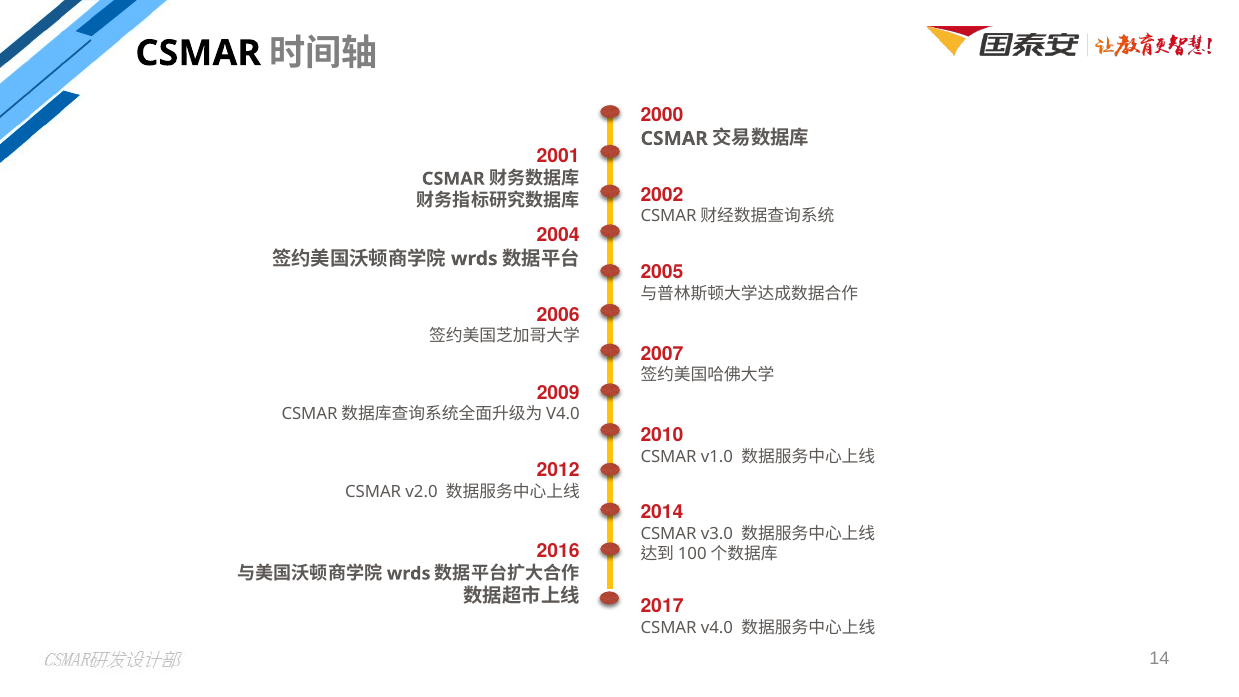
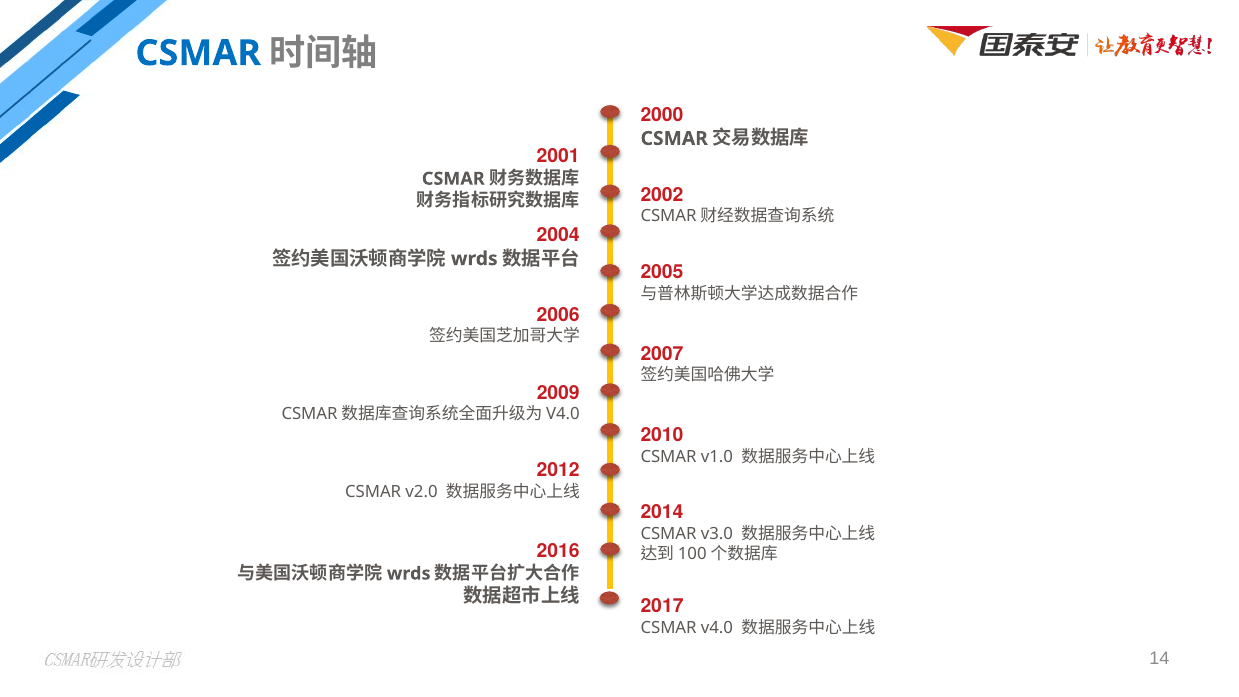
CSMAR at (198, 53) colour: black -> blue
